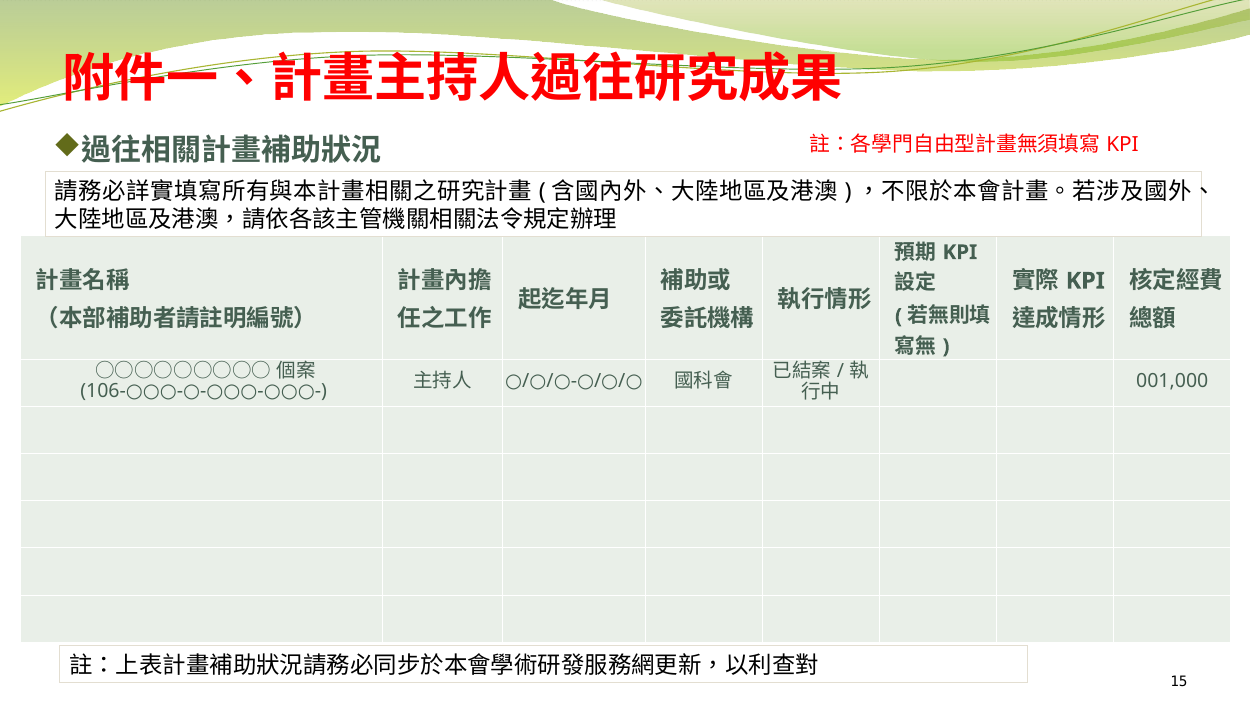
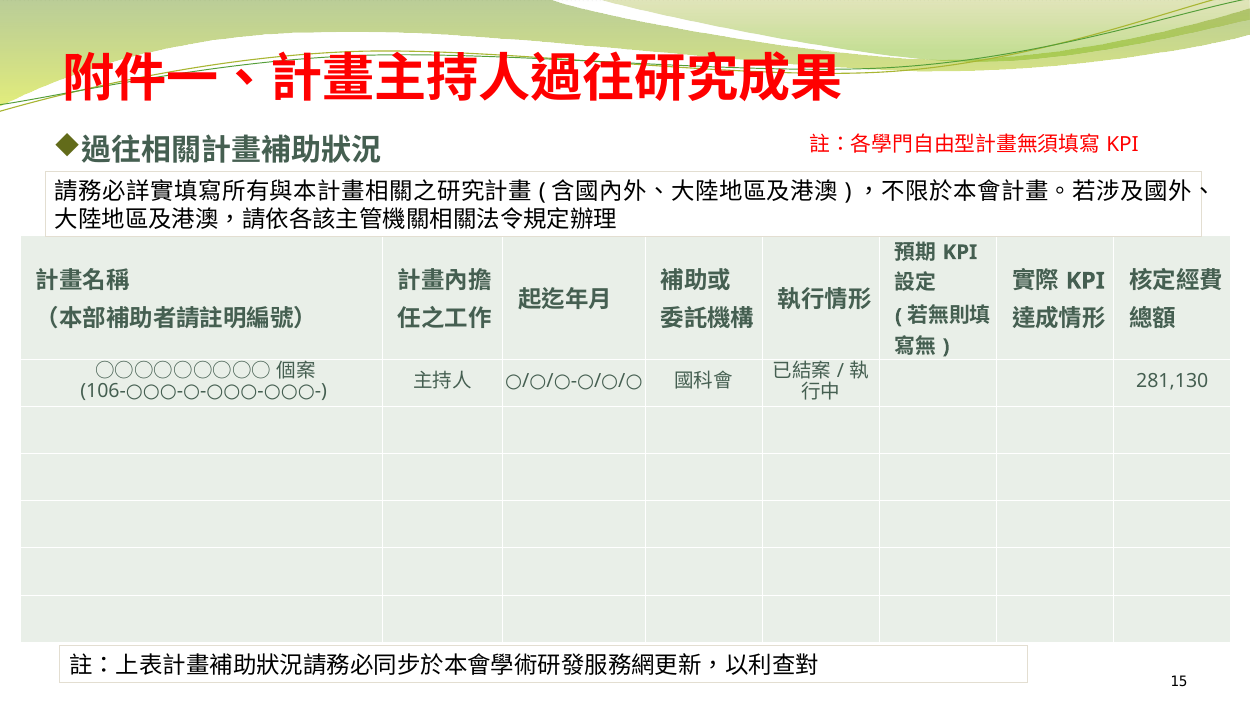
001,000: 001,000 -> 281,130
